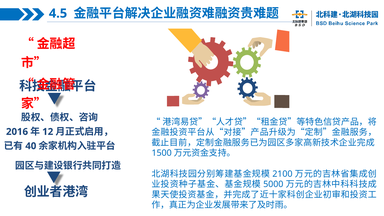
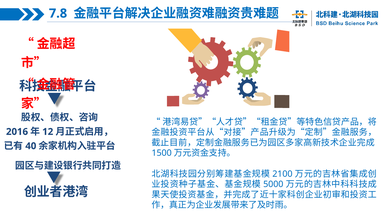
4.5: 4.5 -> 7.8
